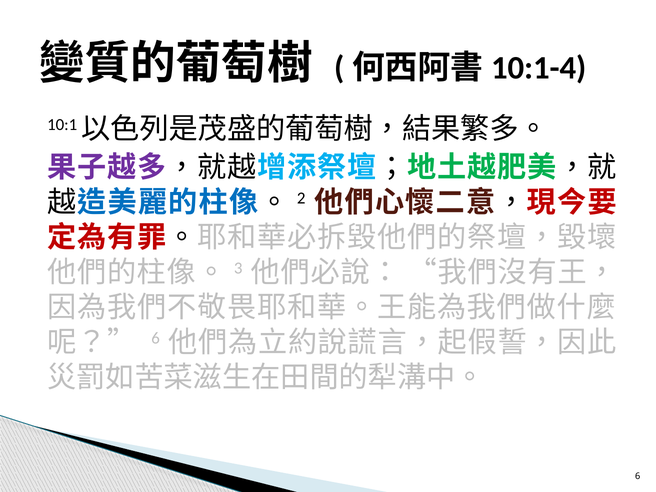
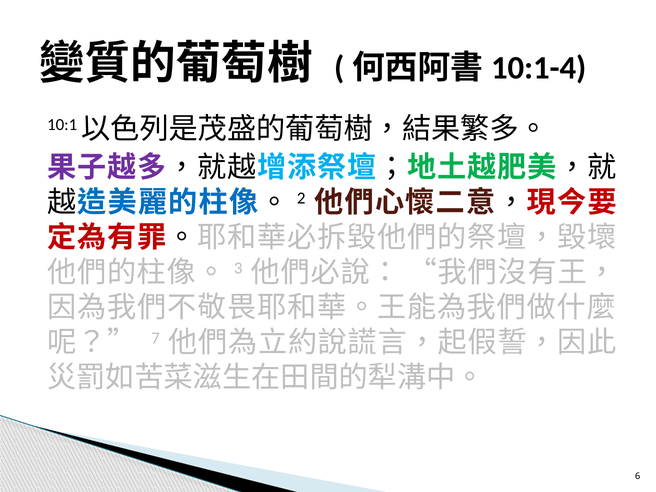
6 at (156, 338): 6 -> 7
